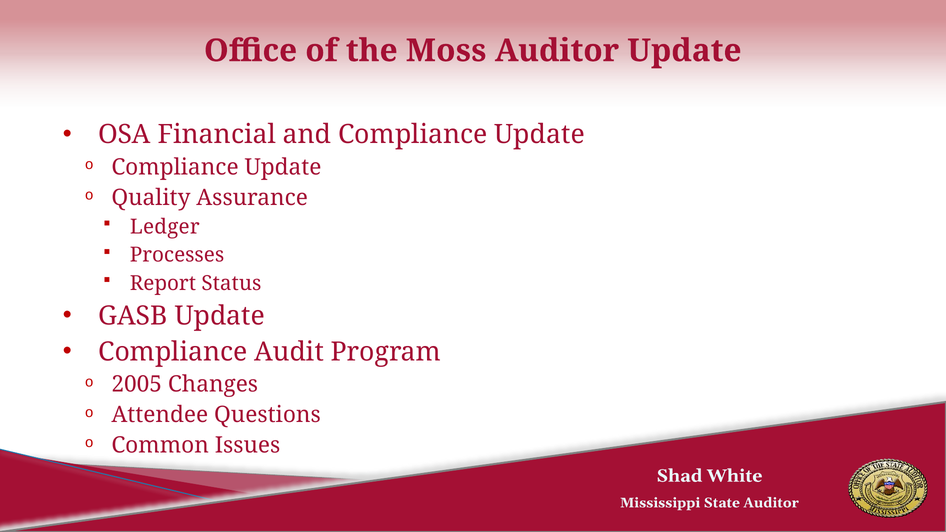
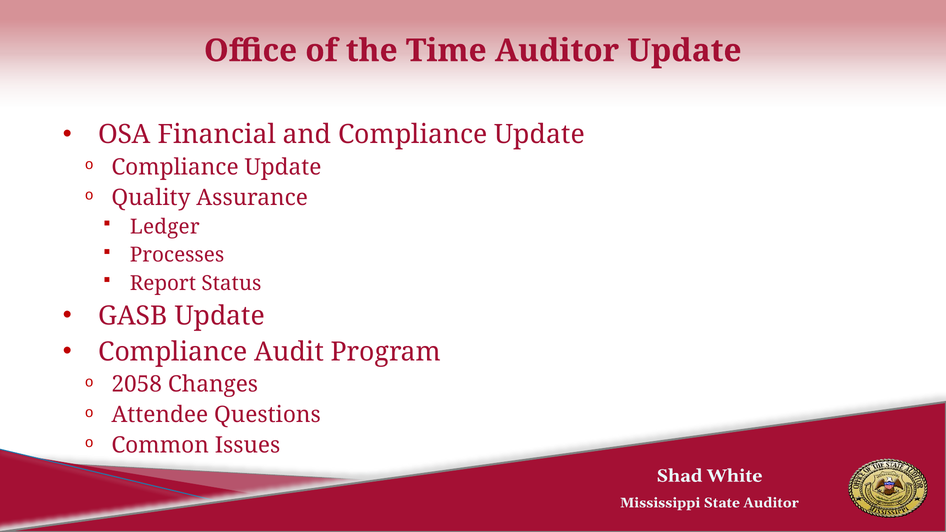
Moss: Moss -> Time
2005: 2005 -> 2058
